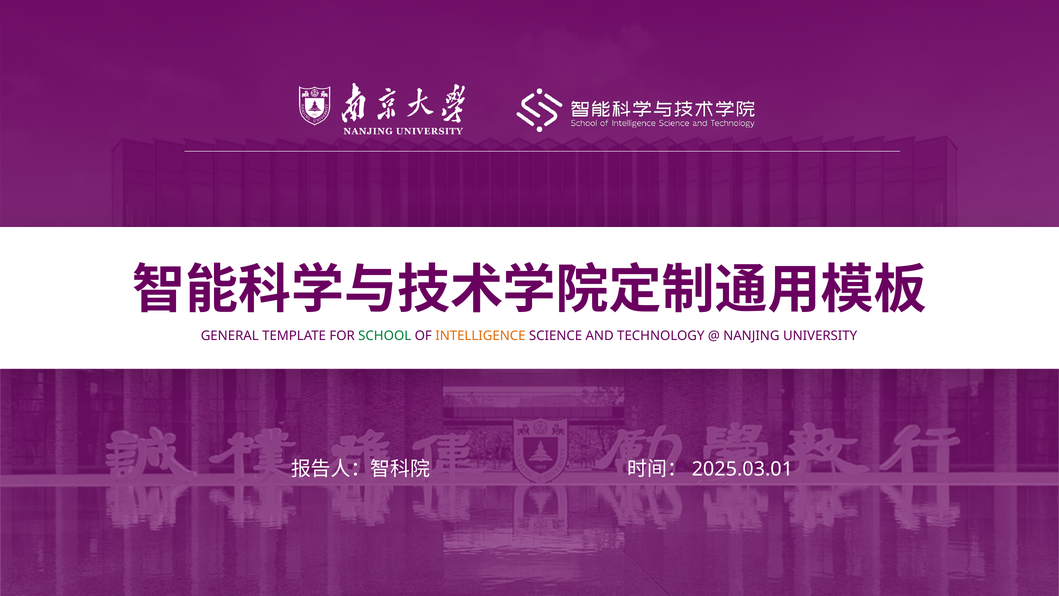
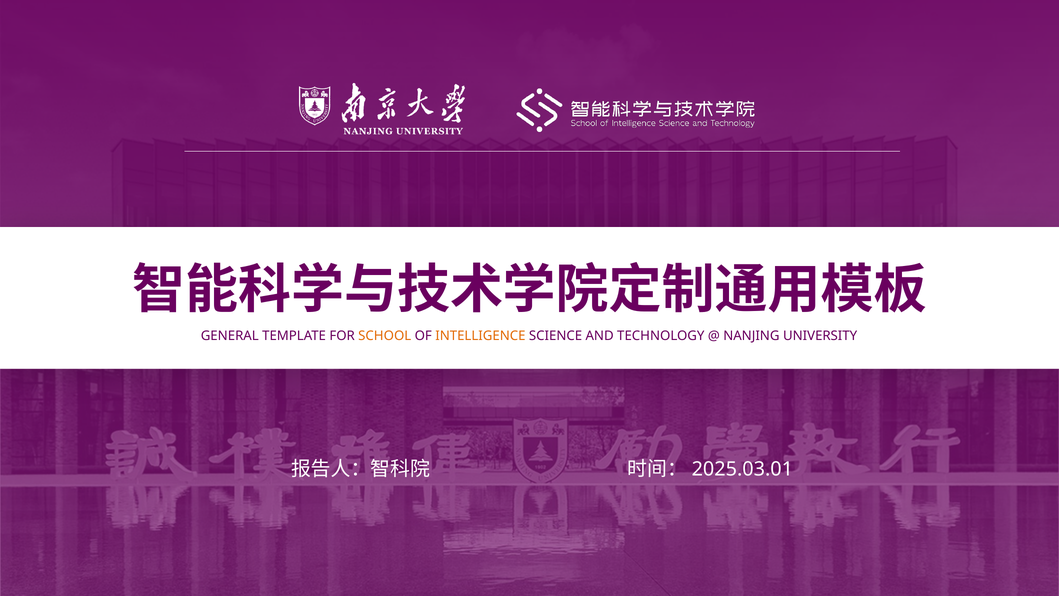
SCHOOL colour: green -> orange
